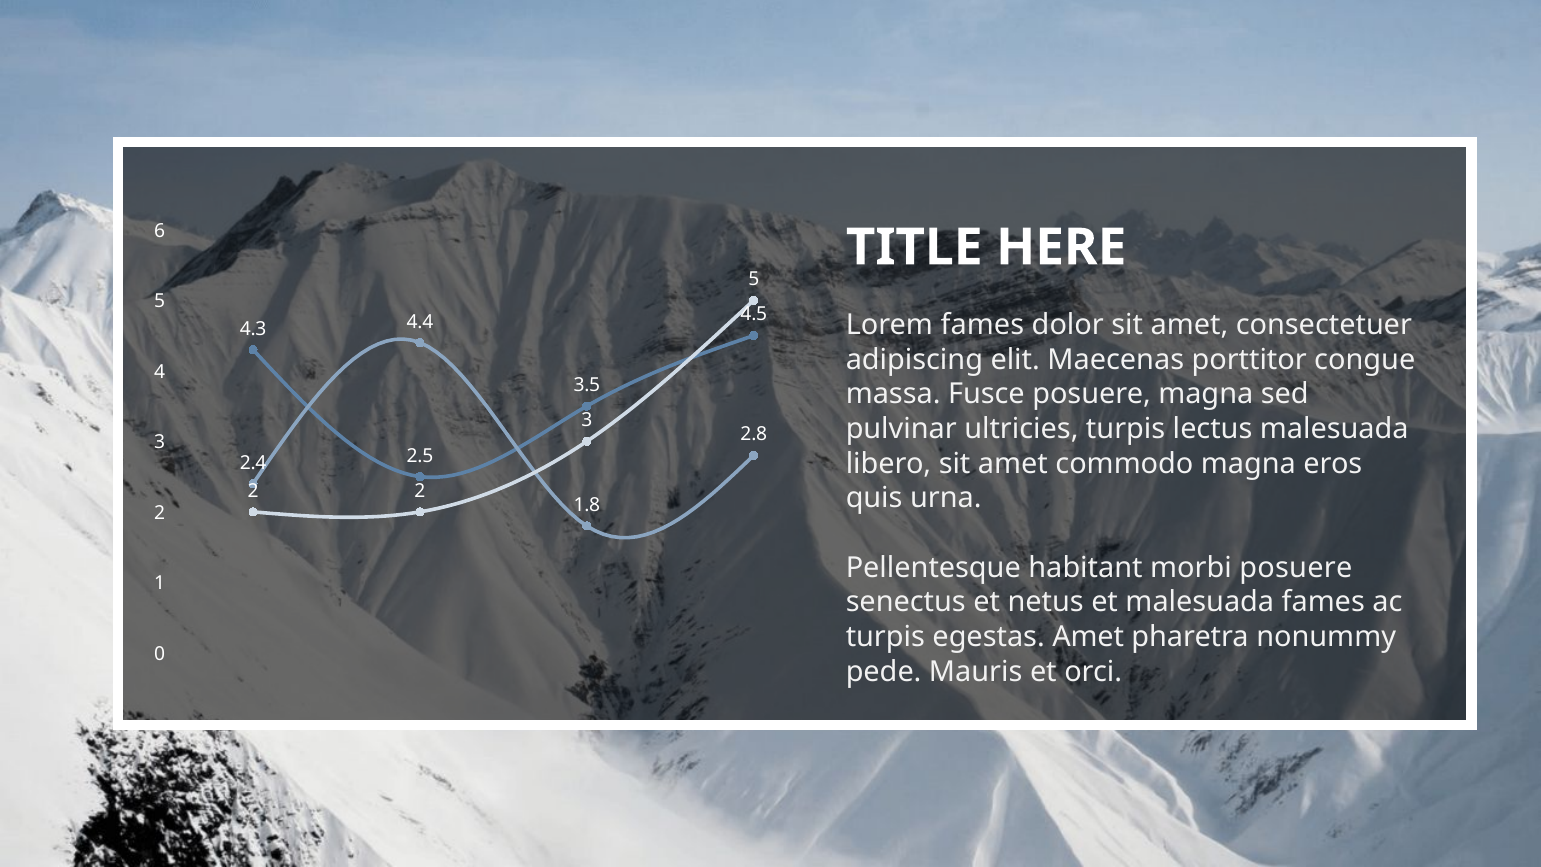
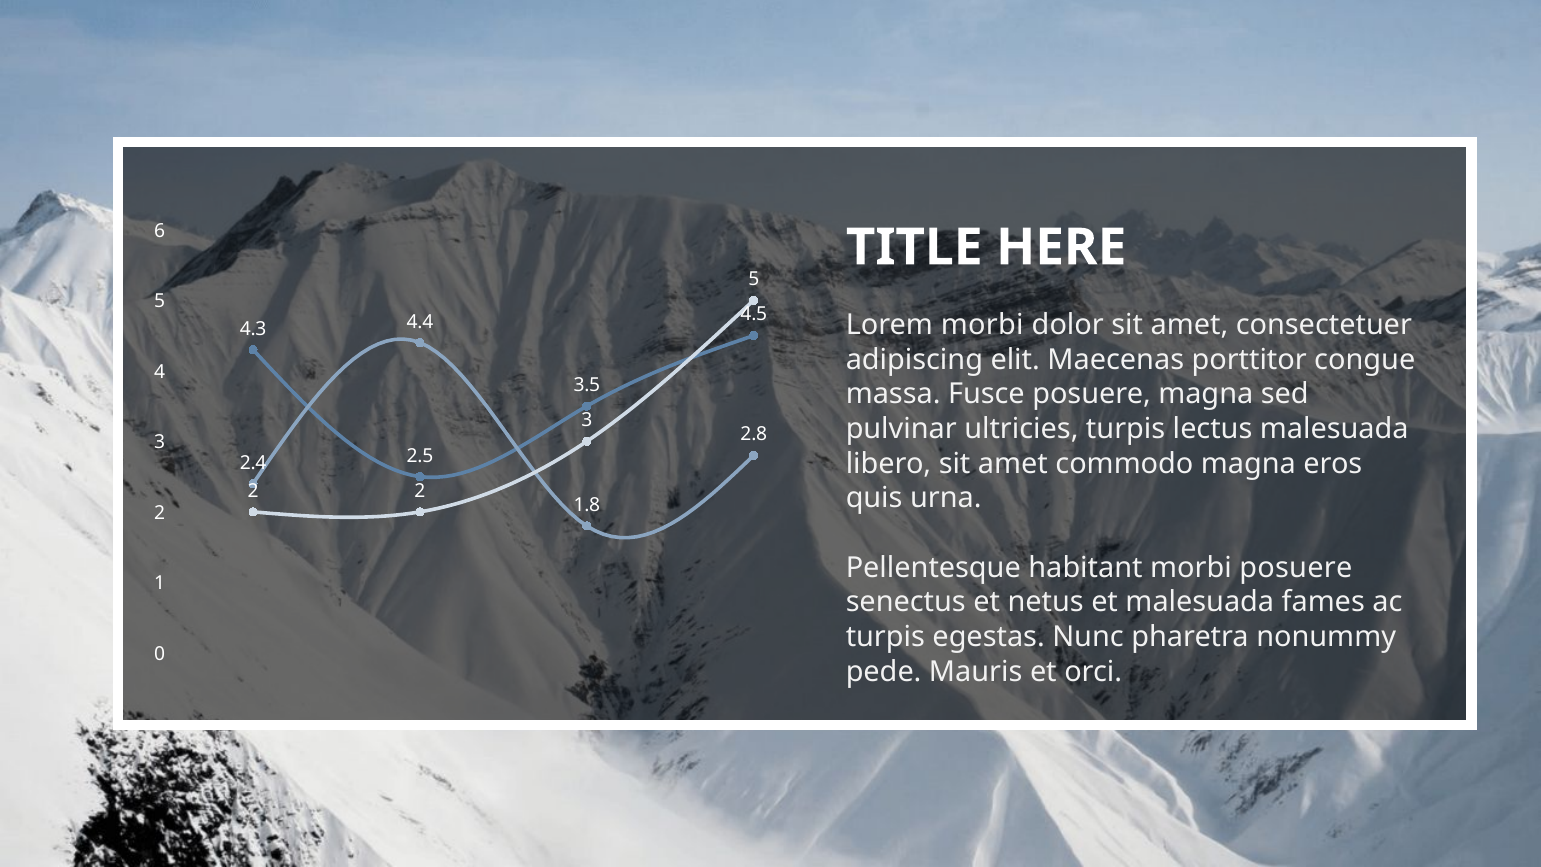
Lorem fames: fames -> morbi
egestas Amet: Amet -> Nunc
